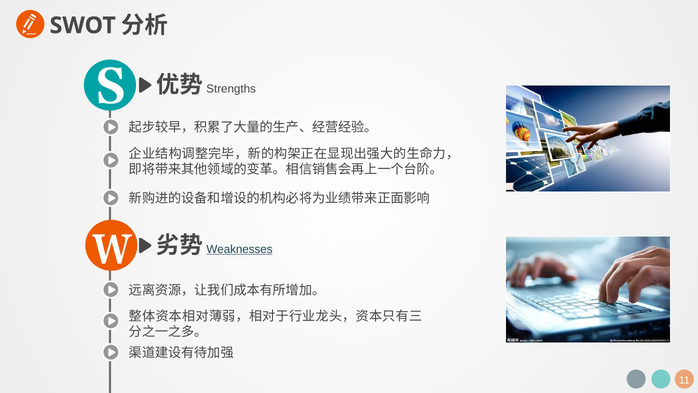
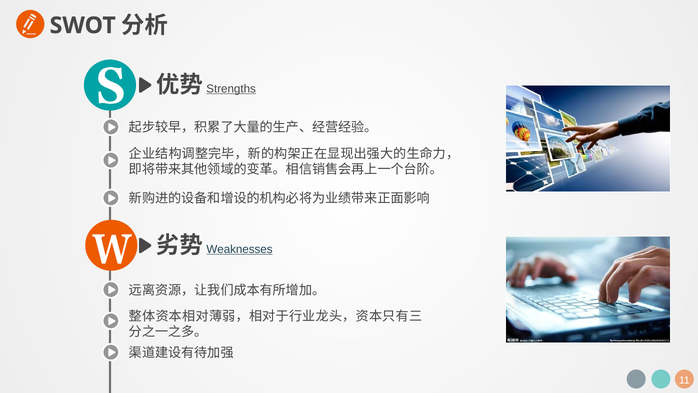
Strengths underline: none -> present
